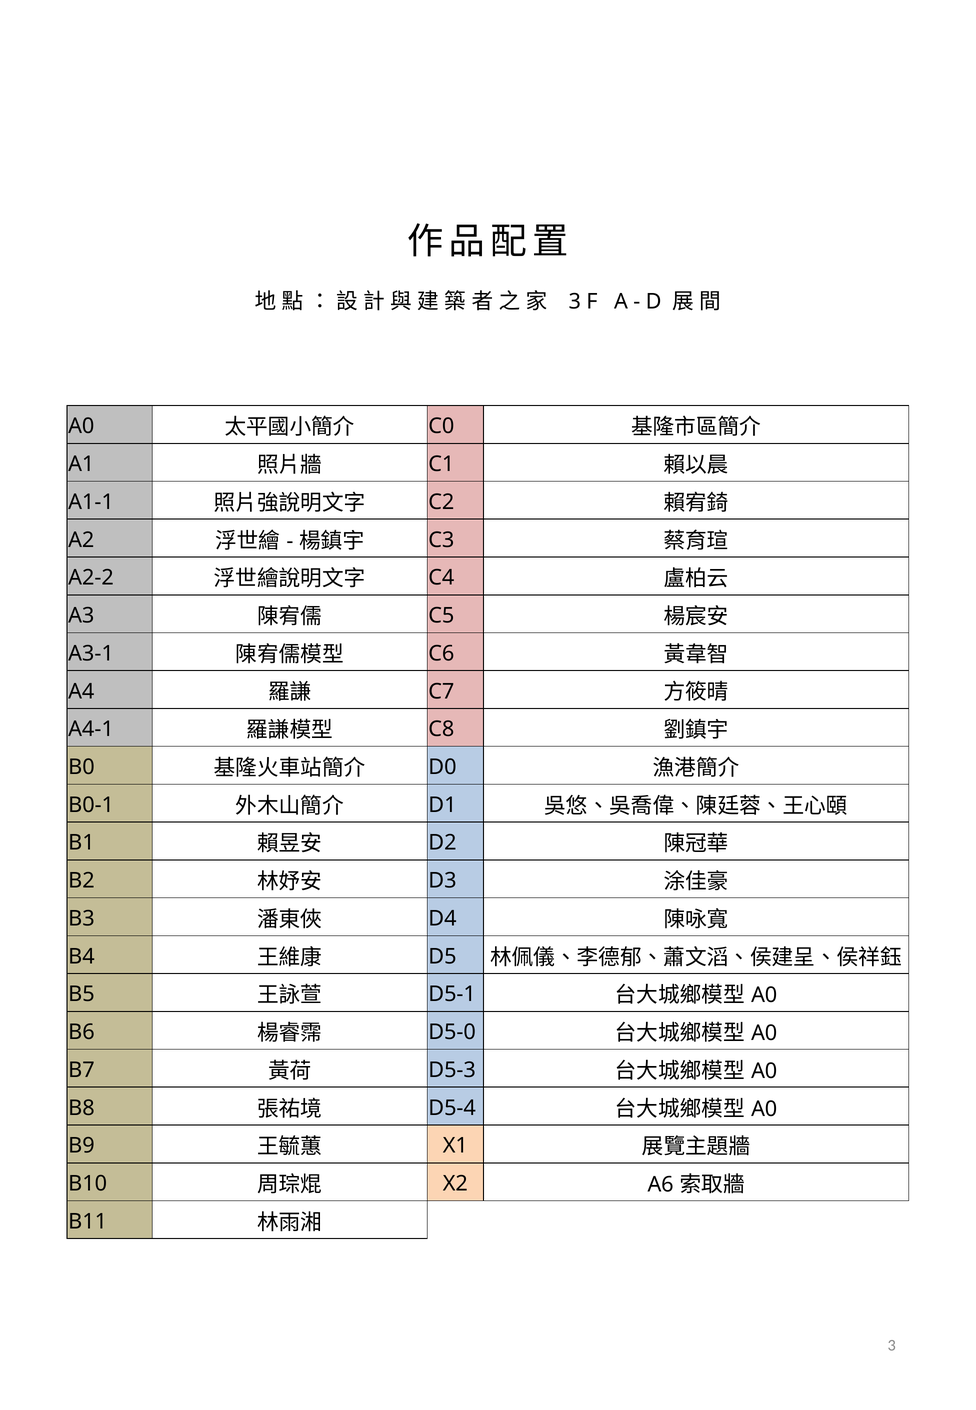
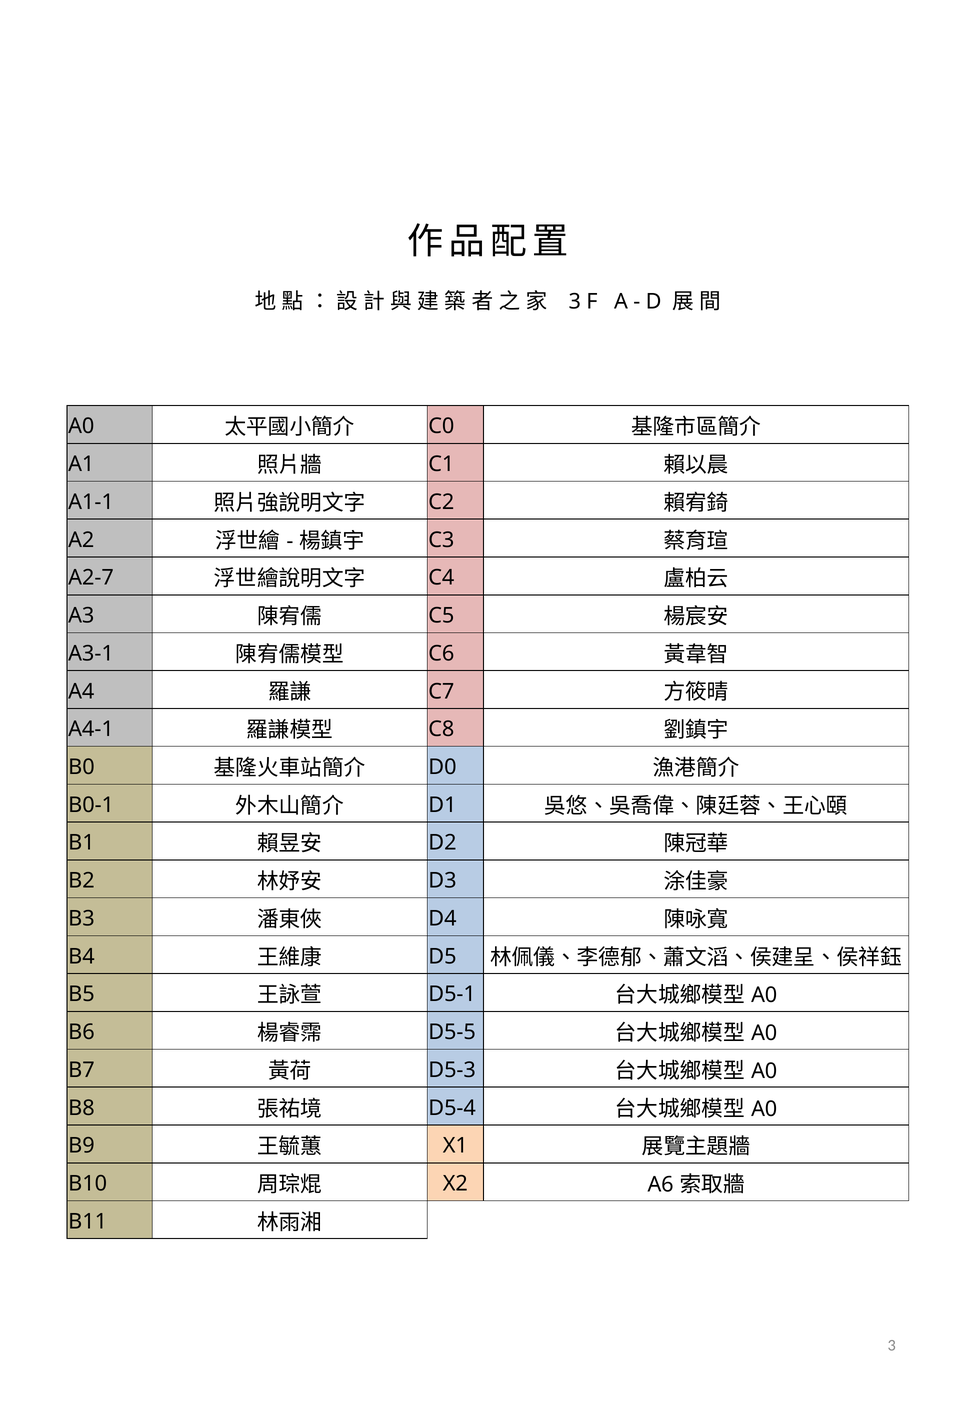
A2-2: A2-2 -> A2-7
D5-0: D5-0 -> D5-5
